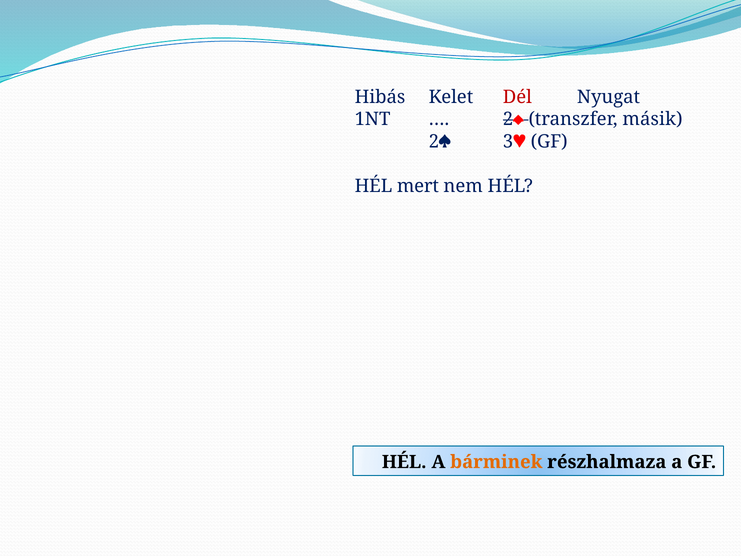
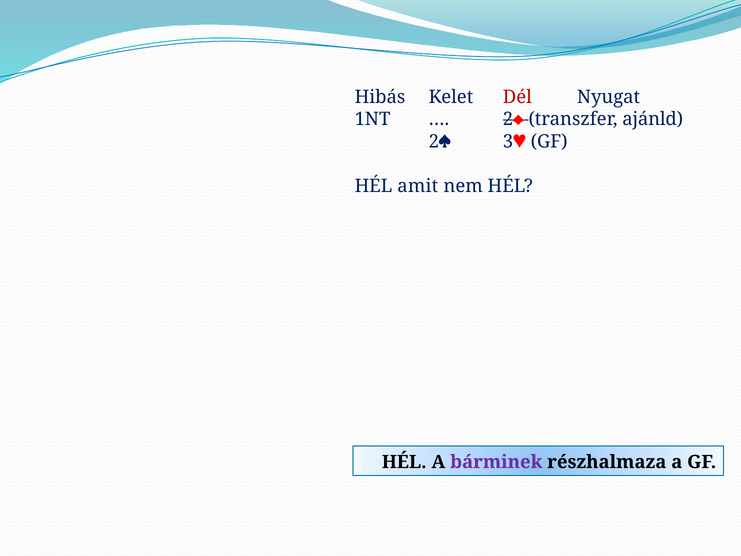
másik: másik -> ajánld
mert: mert -> amit
bárminek colour: orange -> purple
